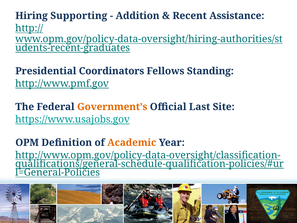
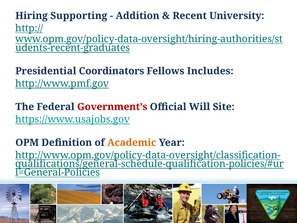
Assistance: Assistance -> University
Standing: Standing -> Includes
Government’s colour: orange -> red
Last: Last -> Will
